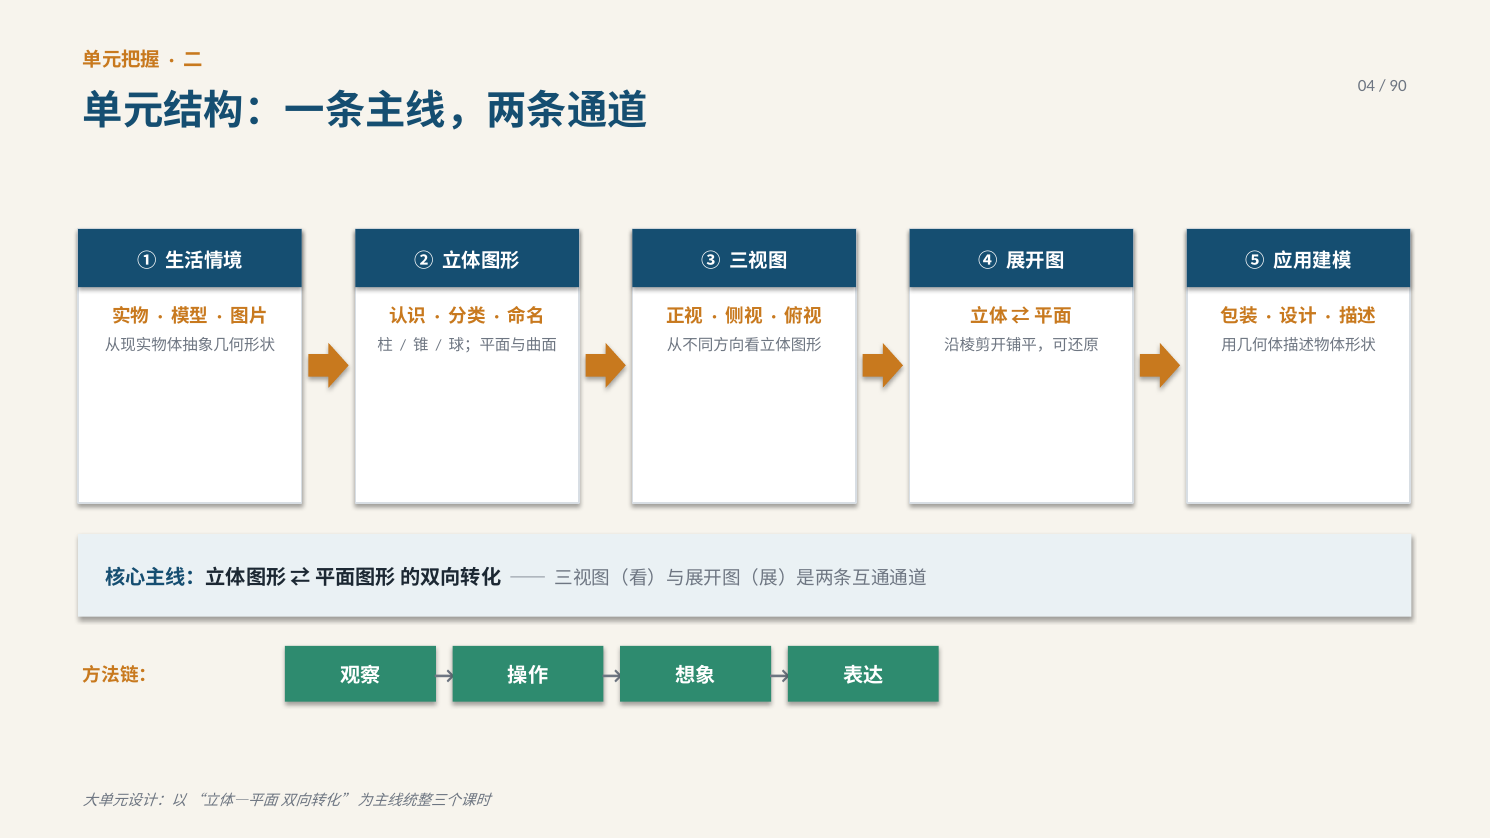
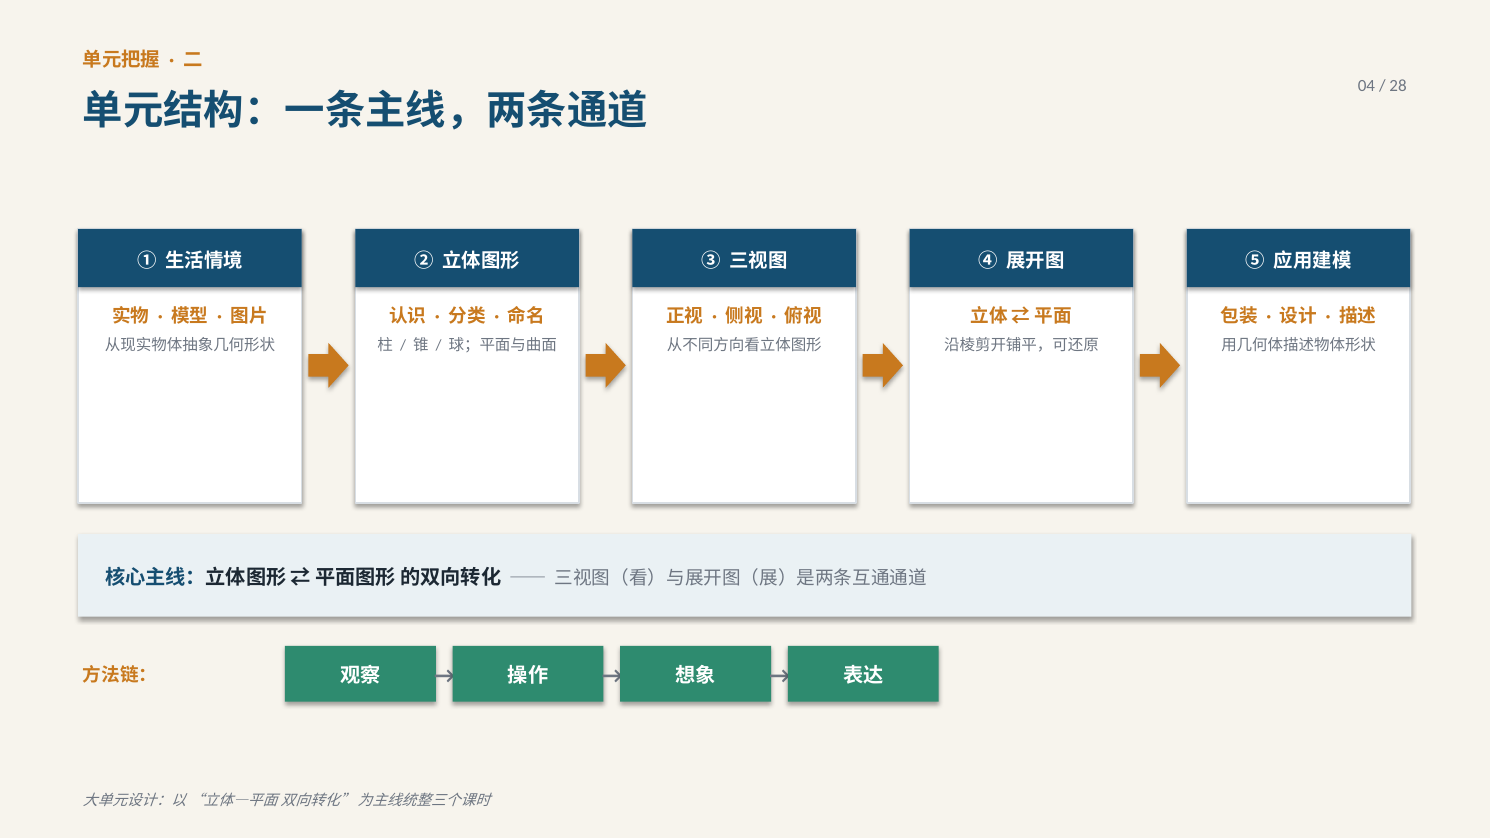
90: 90 -> 28
